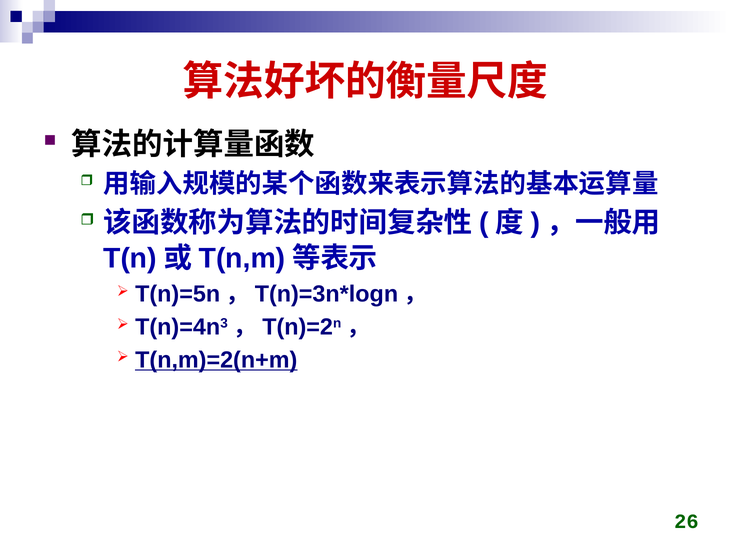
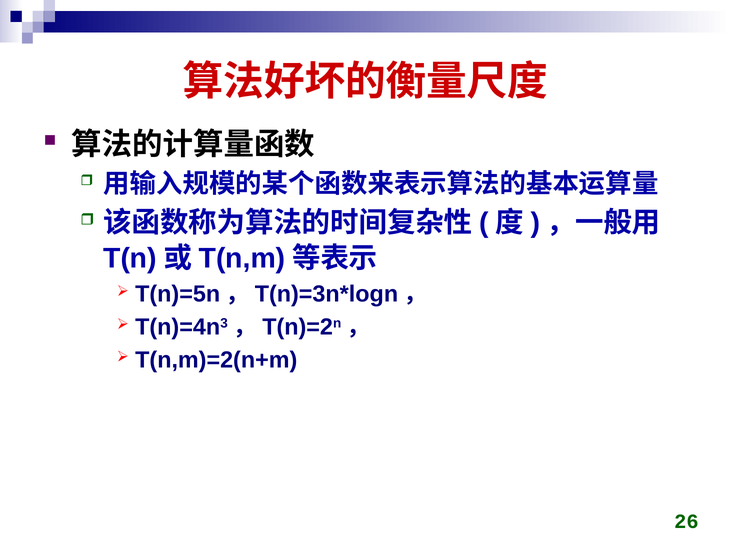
T(n,m)=2(n+m underline: present -> none
